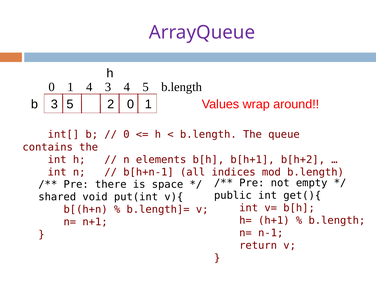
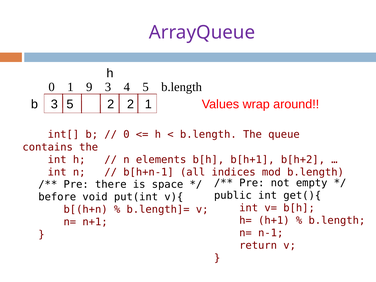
1 4: 4 -> 9
2 0: 0 -> 2
shared: shared -> before
